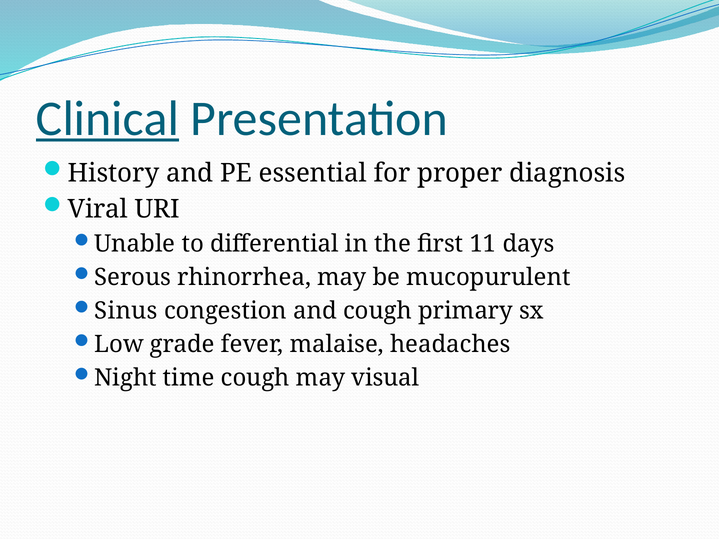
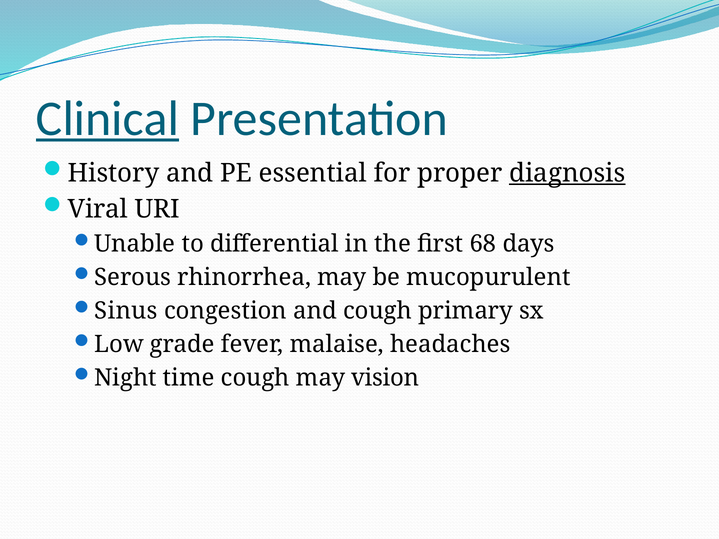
diagnosis underline: none -> present
11: 11 -> 68
visual: visual -> vision
